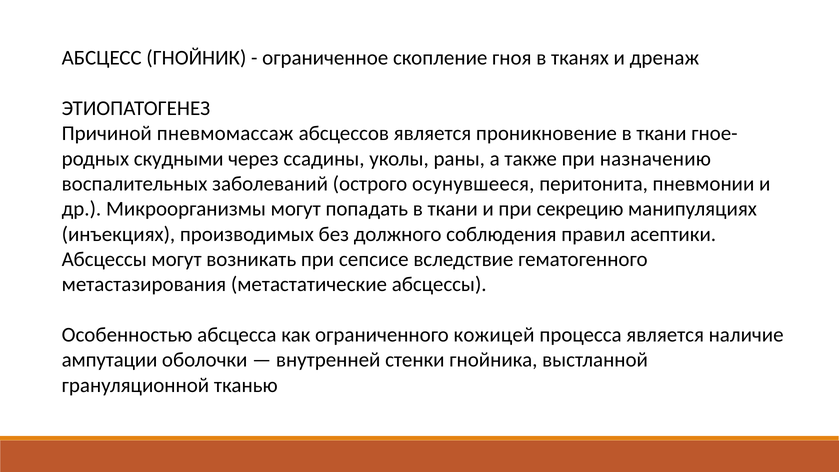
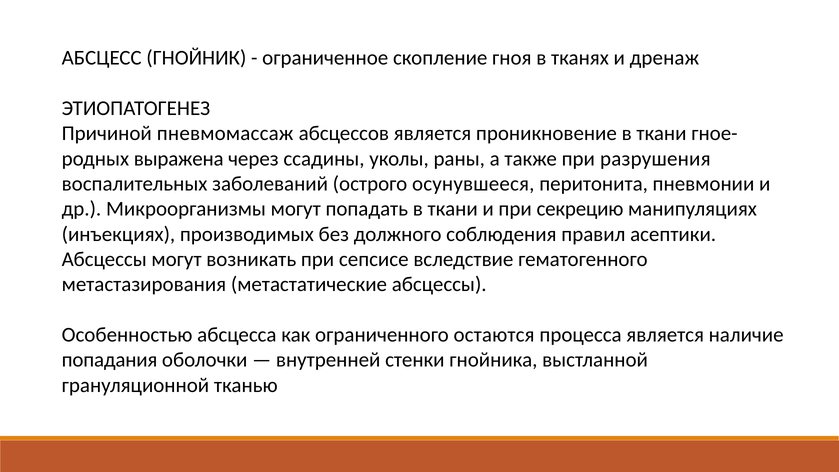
скудными: скудными -> выражена
назначению: назначению -> разрушения
кожицей: кожицей -> остаются
ампутации: ампутации -> попадания
